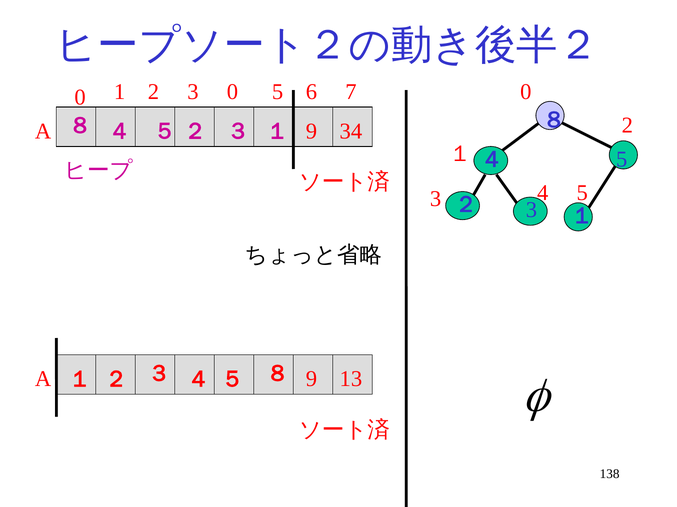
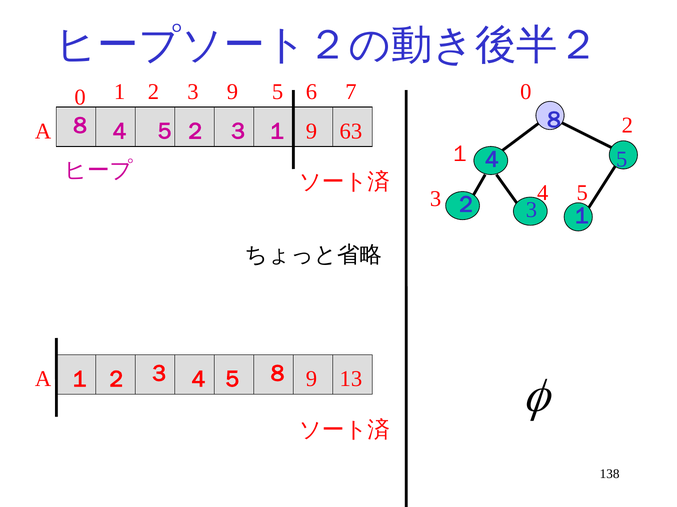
3 0: 0 -> 9
34: 34 -> 63
